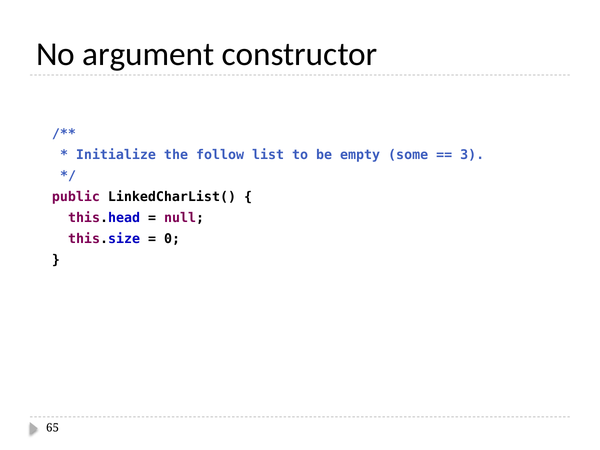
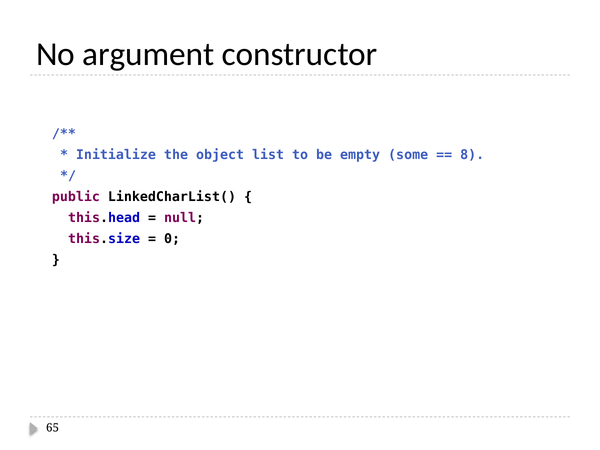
follow: follow -> object
3: 3 -> 8
